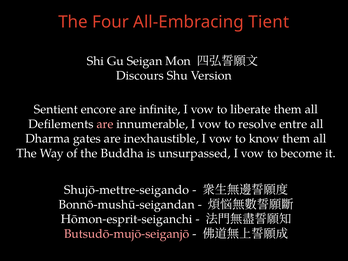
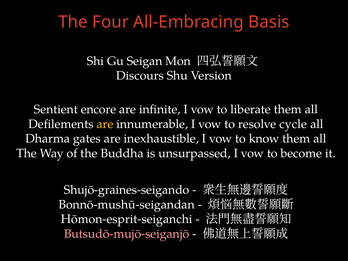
Tient: Tient -> Basis
are at (105, 124) colour: pink -> yellow
entre: entre -> cycle
Shujō-mettre-seigando: Shujō-mettre-seigando -> Shujō-graines-seigando
